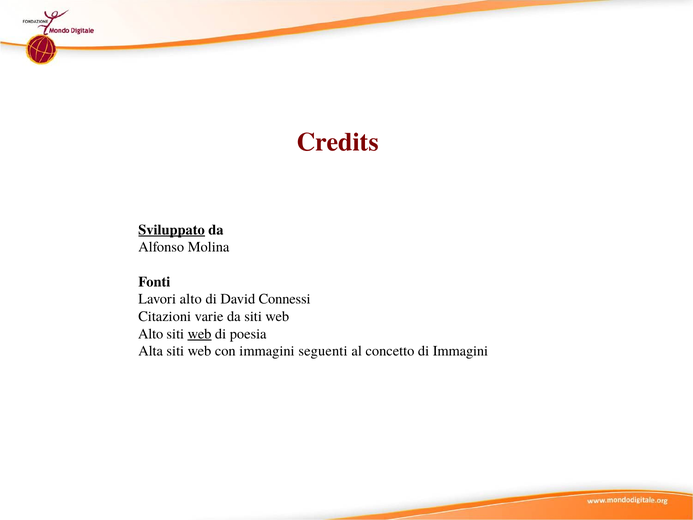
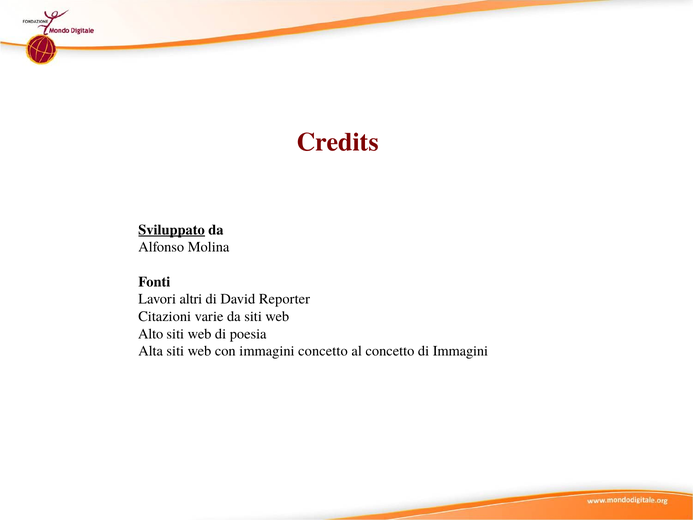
Lavori alto: alto -> altri
Connessi: Connessi -> Reporter
web at (200, 334) underline: present -> none
immagini seguenti: seguenti -> concetto
